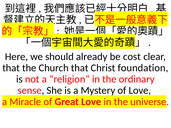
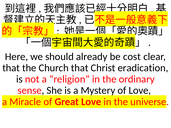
foundation: foundation -> eradication
